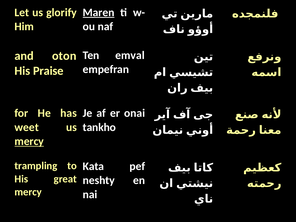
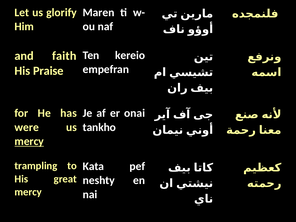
Maren underline: present -> none
emval: emval -> kereio
oton: oton -> faith
weet: weet -> were
